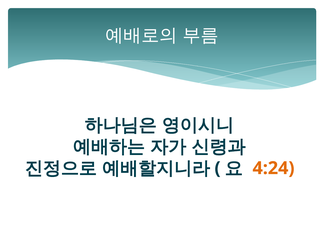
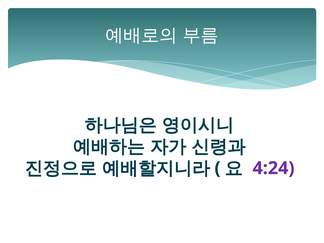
4:24 colour: orange -> purple
